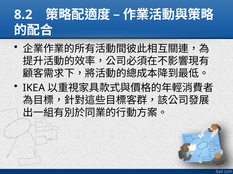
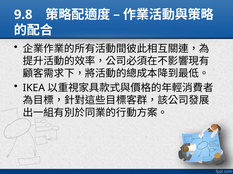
8.2: 8.2 -> 9.8
